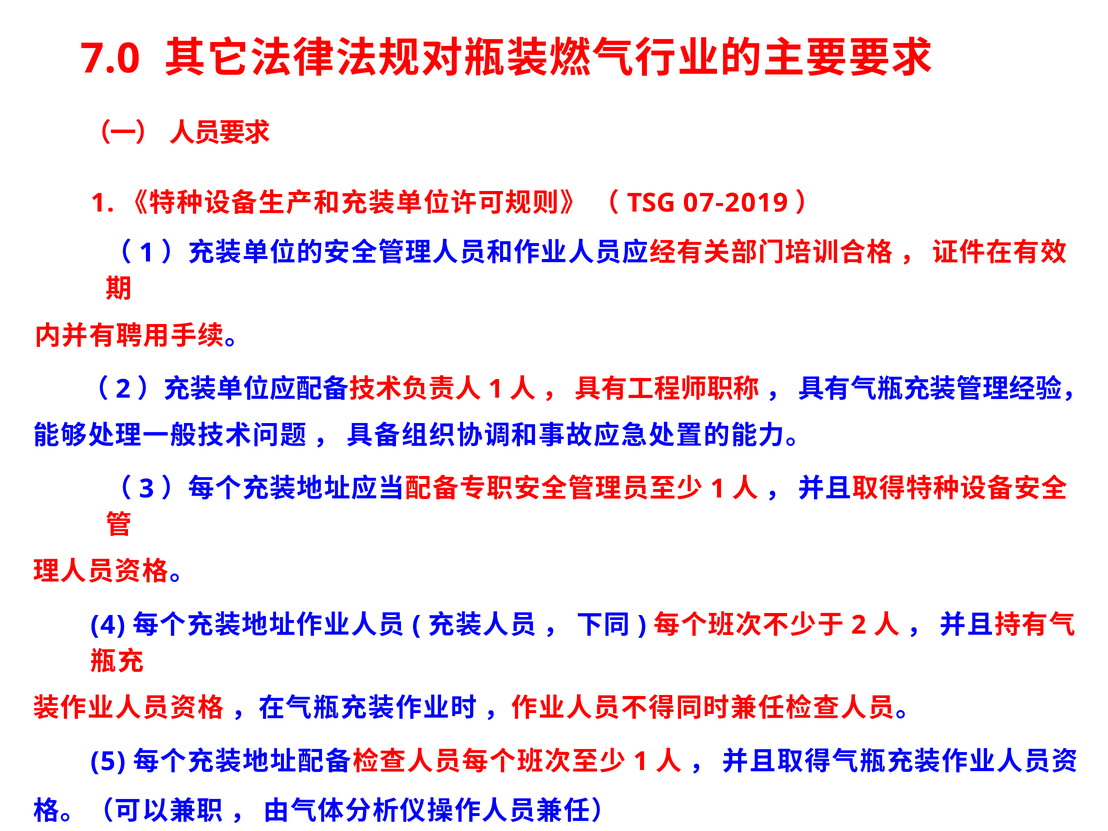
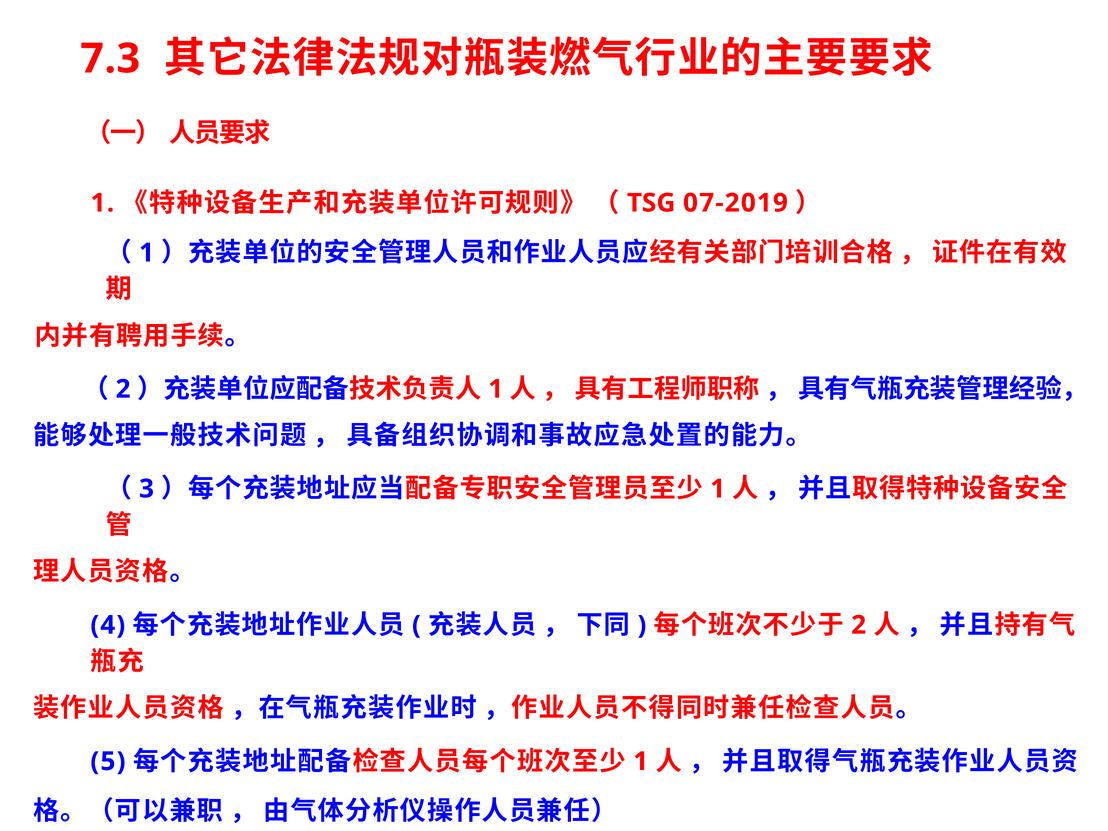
7.0: 7.0 -> 7.3
